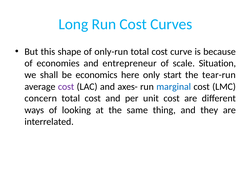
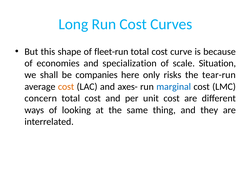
only-run: only-run -> fleet-run
entrepreneur: entrepreneur -> specialization
economics: economics -> companies
start: start -> risks
cost at (66, 87) colour: purple -> orange
